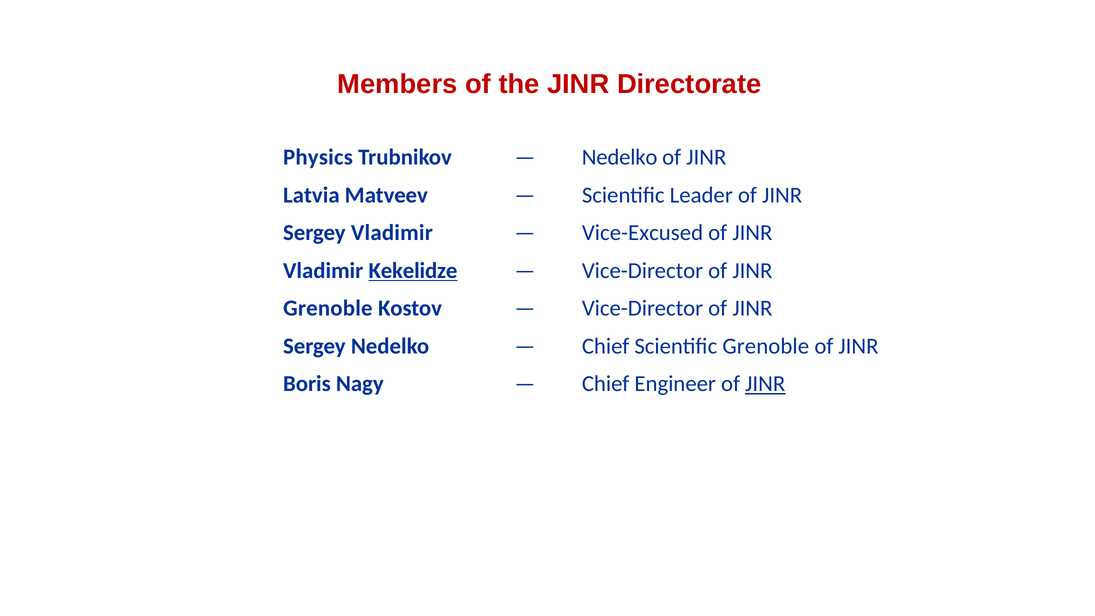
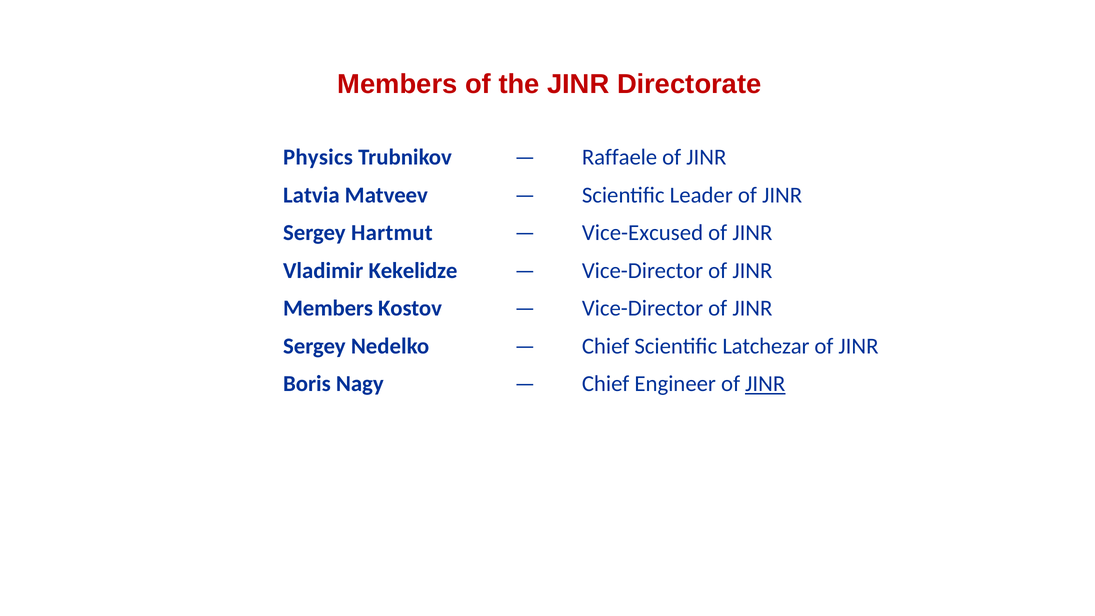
Nedelko at (620, 157): Nedelko -> Raffaele
Sergey Vladimir: Vladimir -> Hartmut
Kekelidze underline: present -> none
Grenoble at (328, 308): Grenoble -> Members
Scientific Grenoble: Grenoble -> Latchezar
